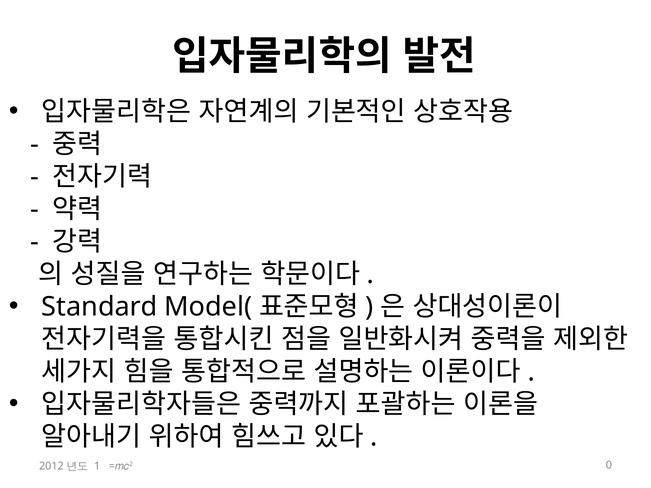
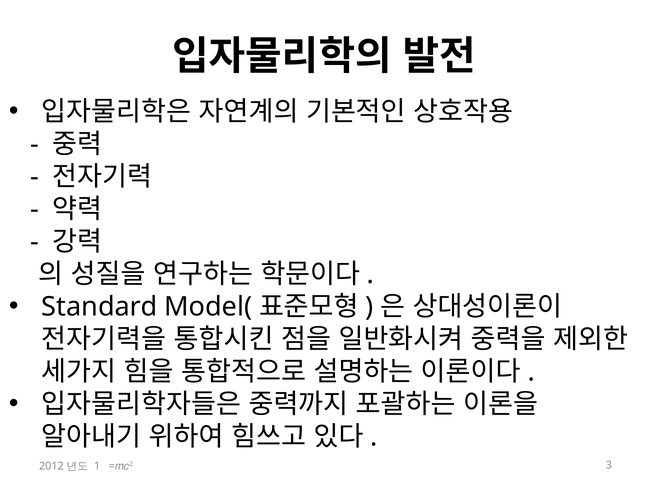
0: 0 -> 3
